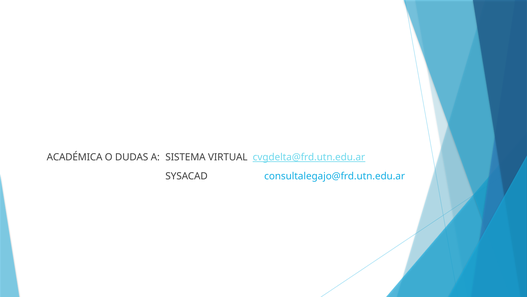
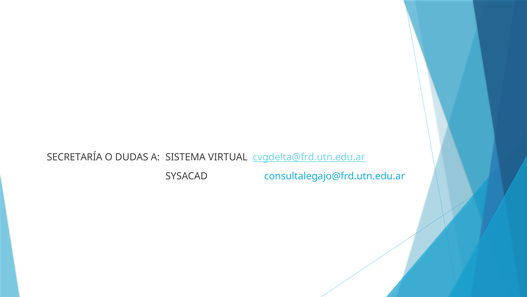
ACADÉMICA: ACADÉMICA -> SECRETARÍA
